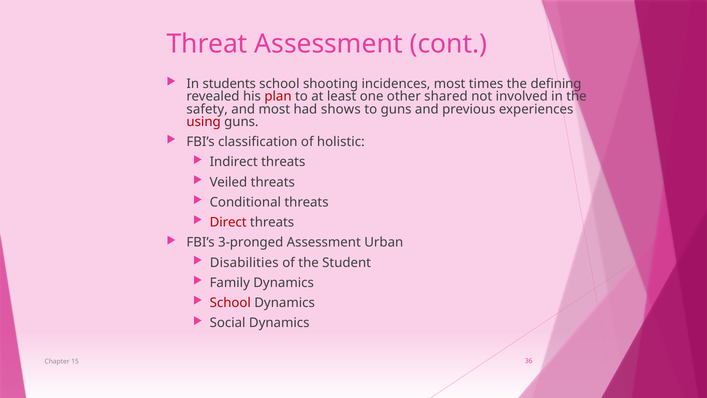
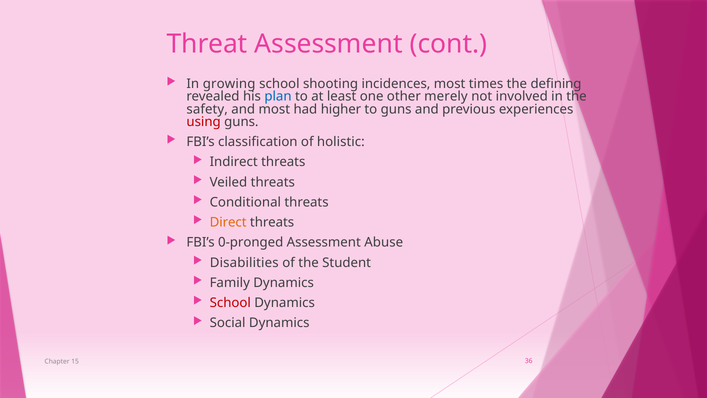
students: students -> growing
plan colour: red -> blue
shared: shared -> merely
shows: shows -> higher
Direct colour: red -> orange
3-pronged: 3-pronged -> 0-pronged
Urban: Urban -> Abuse
